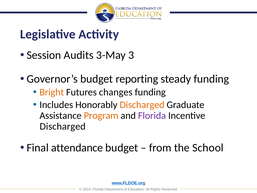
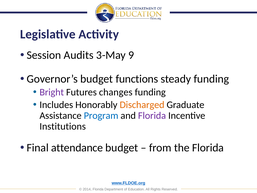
3: 3 -> 9
reporting: reporting -> functions
Bright colour: orange -> purple
Program colour: orange -> blue
Discharged at (63, 126): Discharged -> Institutions
the School: School -> Florida
